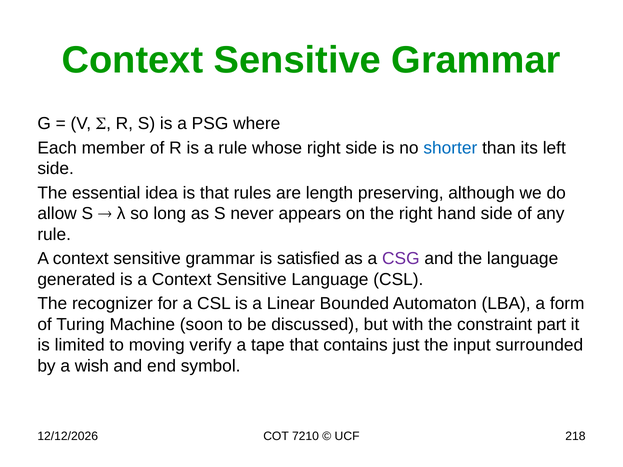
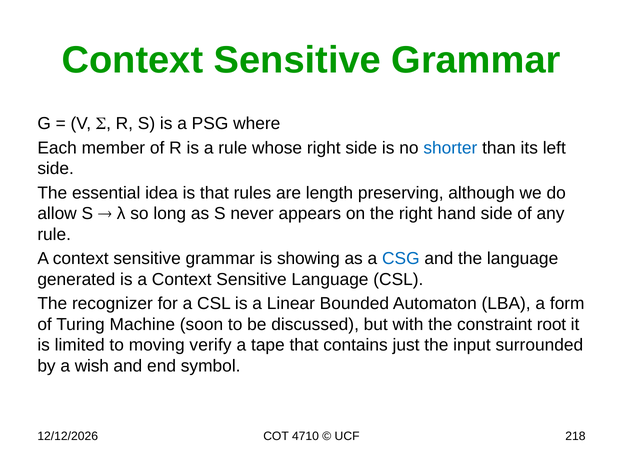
satisfied: satisfied -> showing
CSG colour: purple -> blue
part: part -> root
7210: 7210 -> 4710
